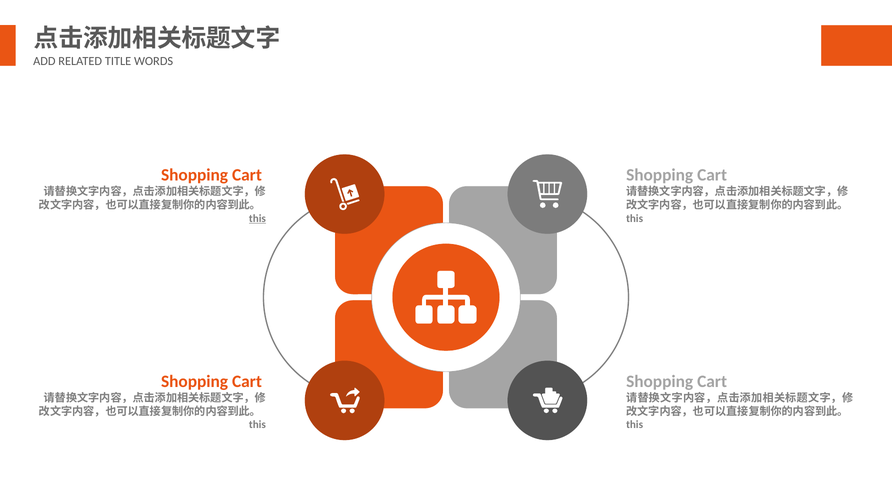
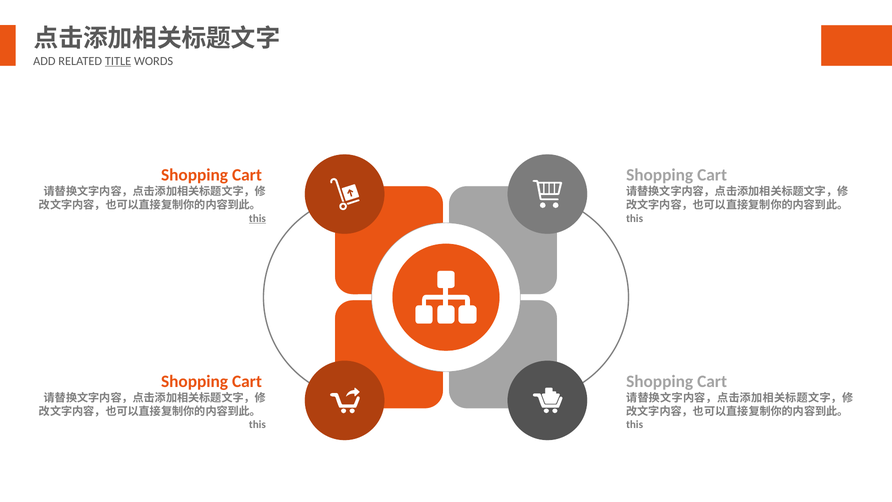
TITLE underline: none -> present
